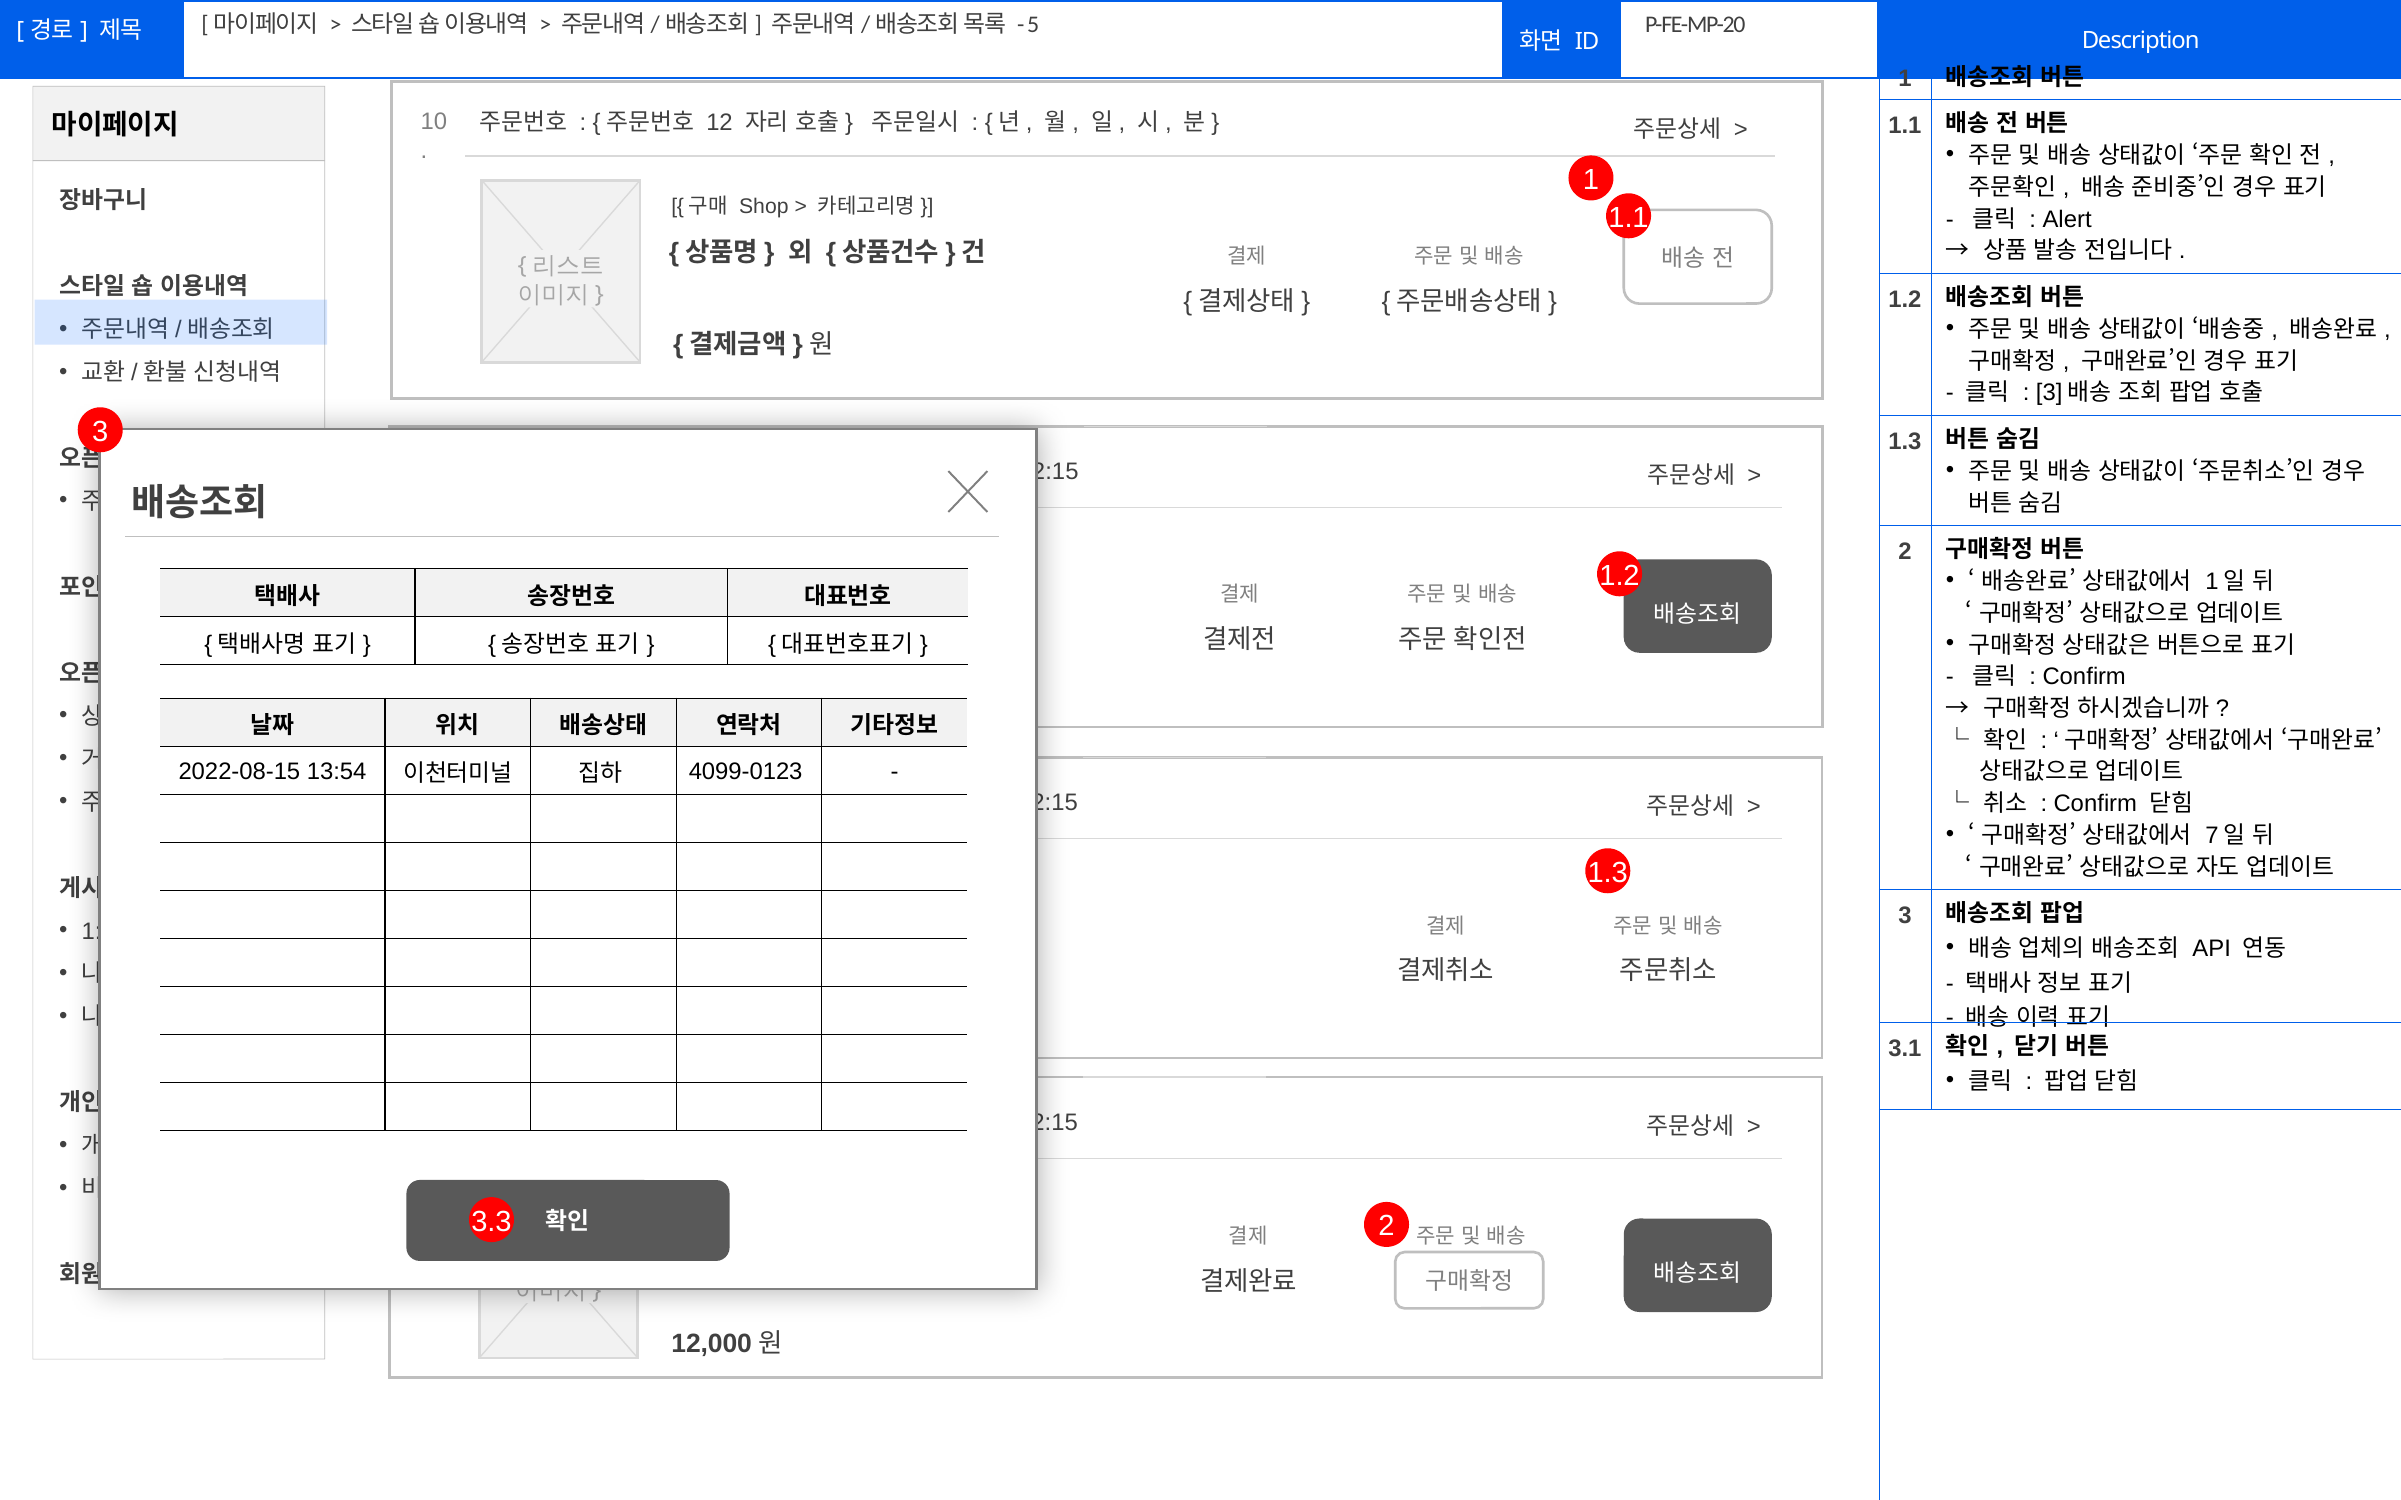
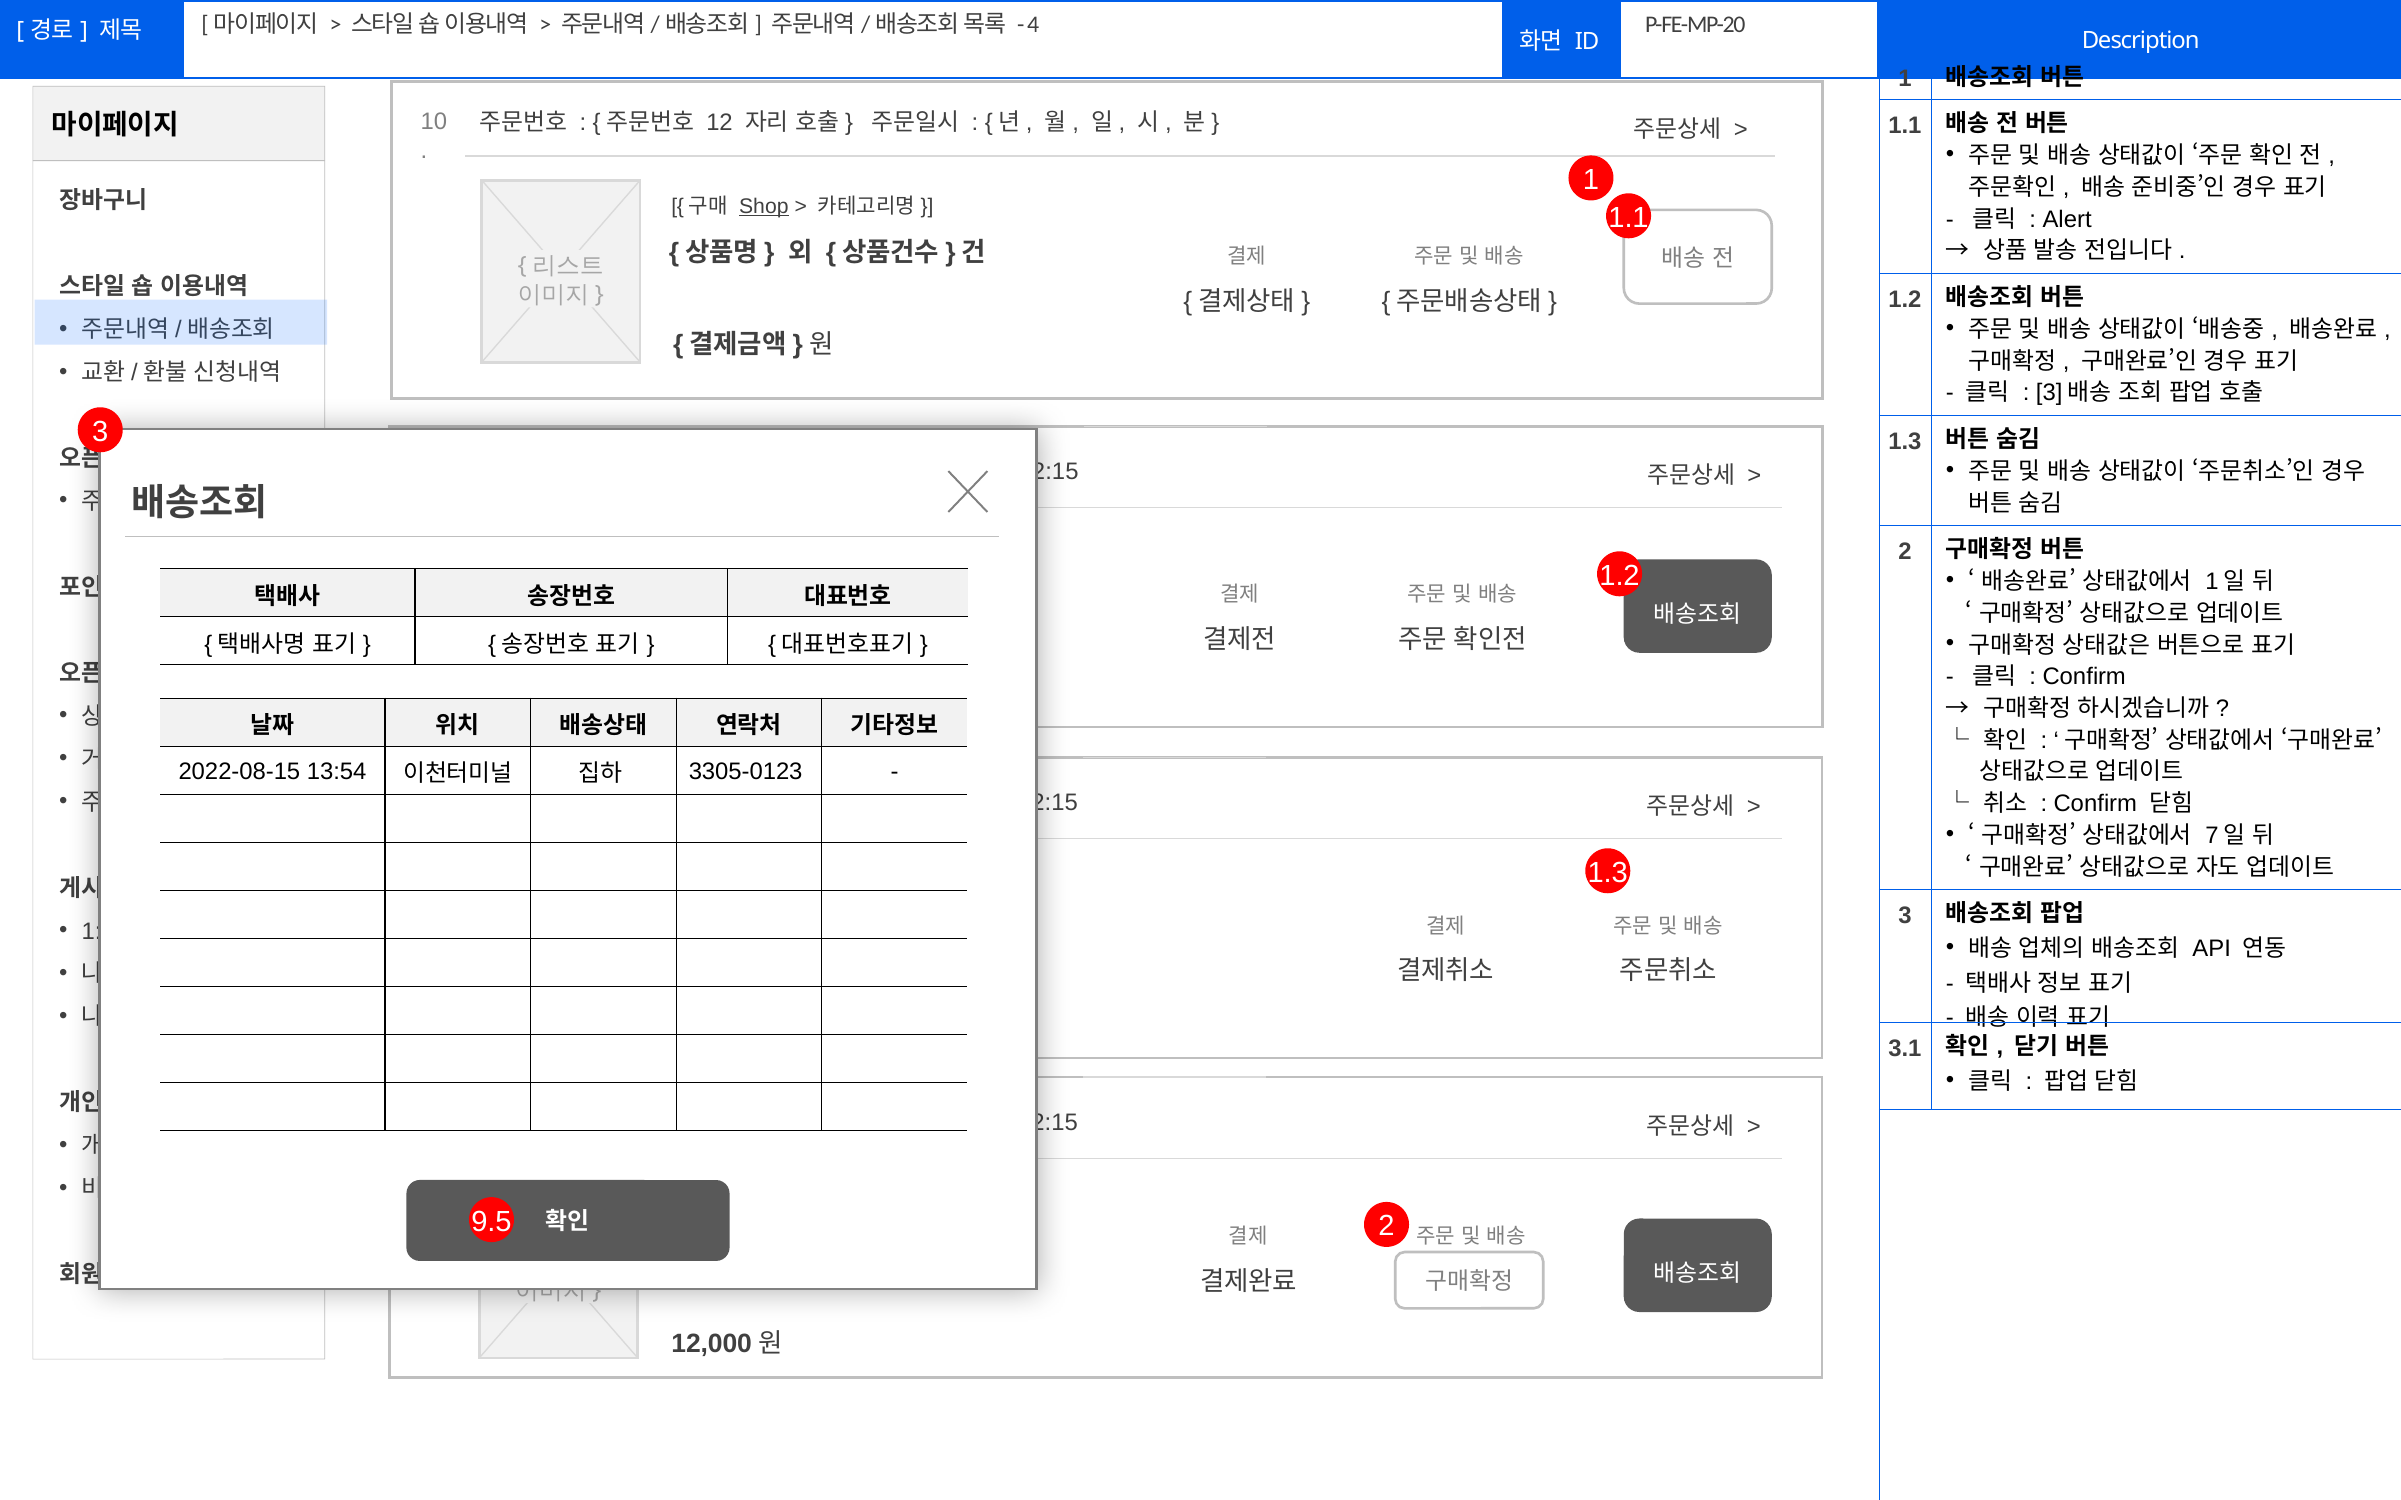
5: 5 -> 4
Shop underline: none -> present
4099-0123: 4099-0123 -> 3305-0123
3.3: 3.3 -> 9.5
